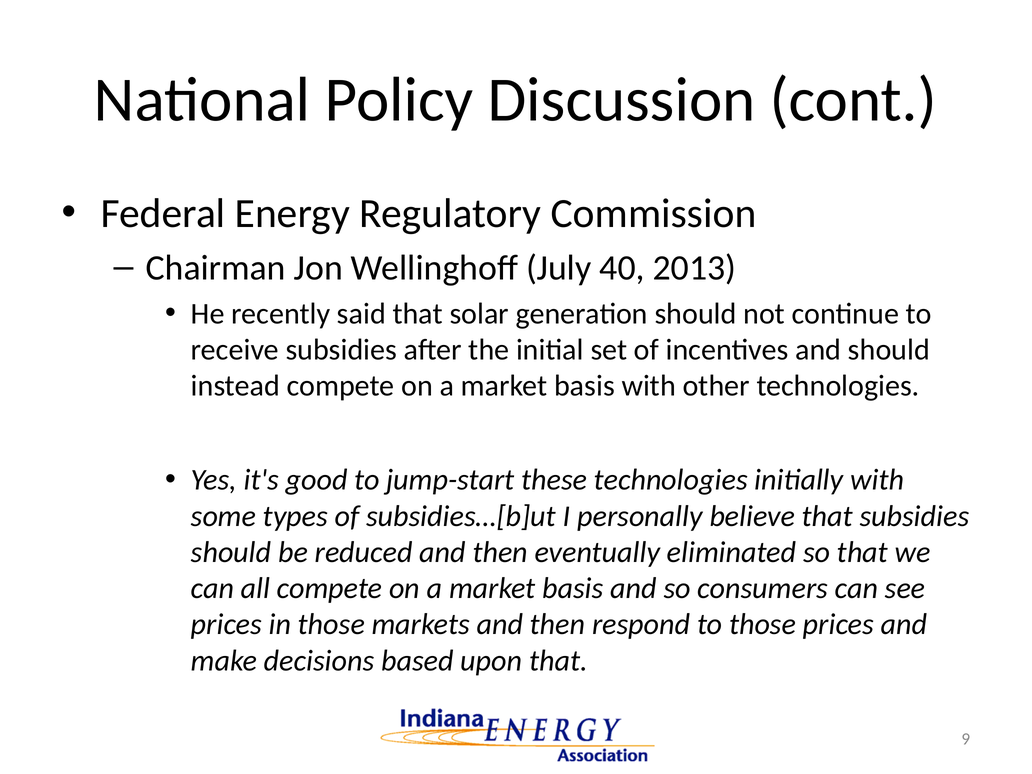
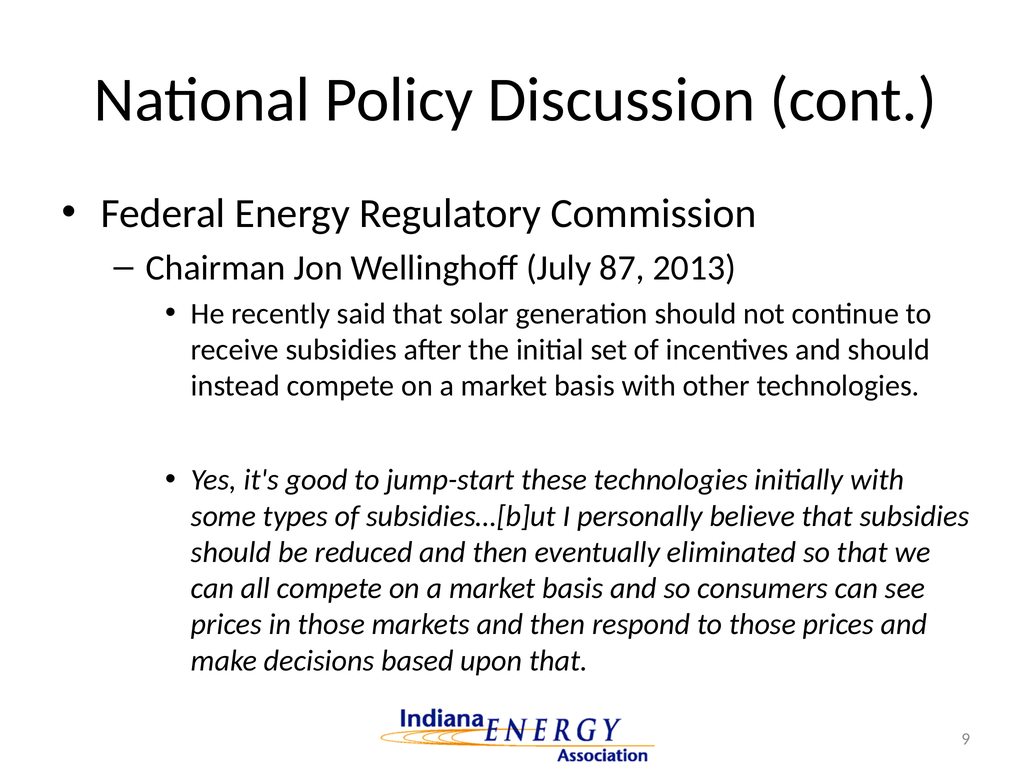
40: 40 -> 87
